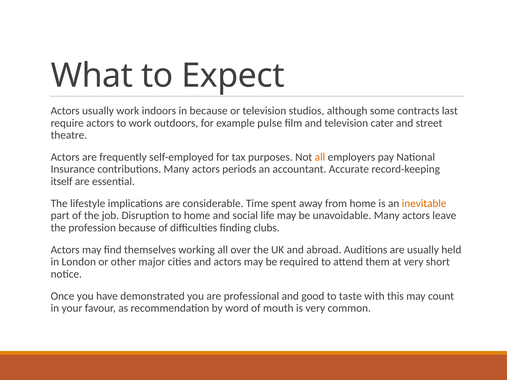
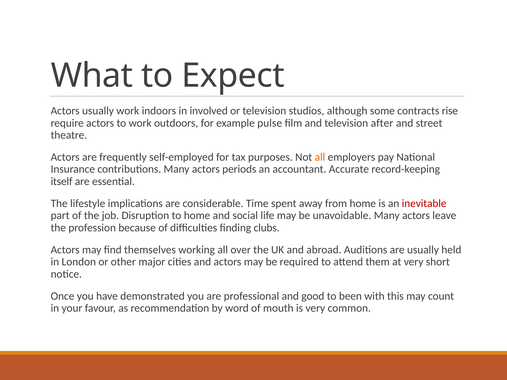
in because: because -> involved
last: last -> rise
cater: cater -> after
inevitable colour: orange -> red
taste: taste -> been
